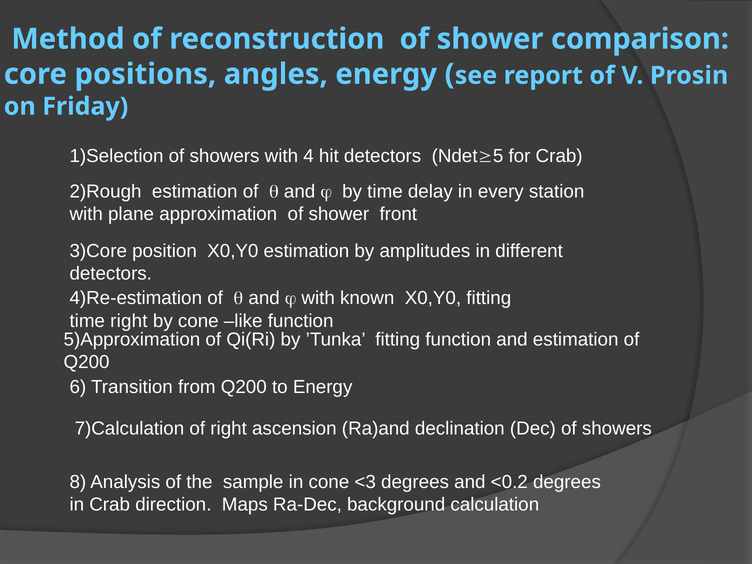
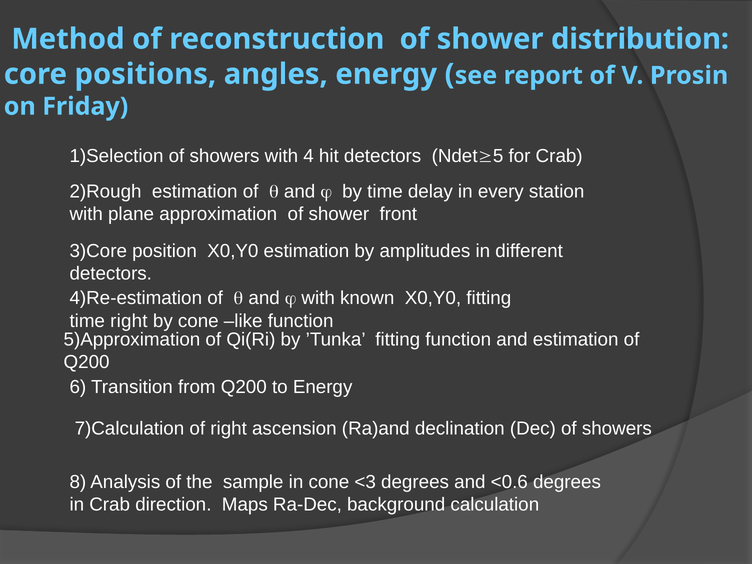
comparison: comparison -> distribution
<0.2: <0.2 -> <0.6
